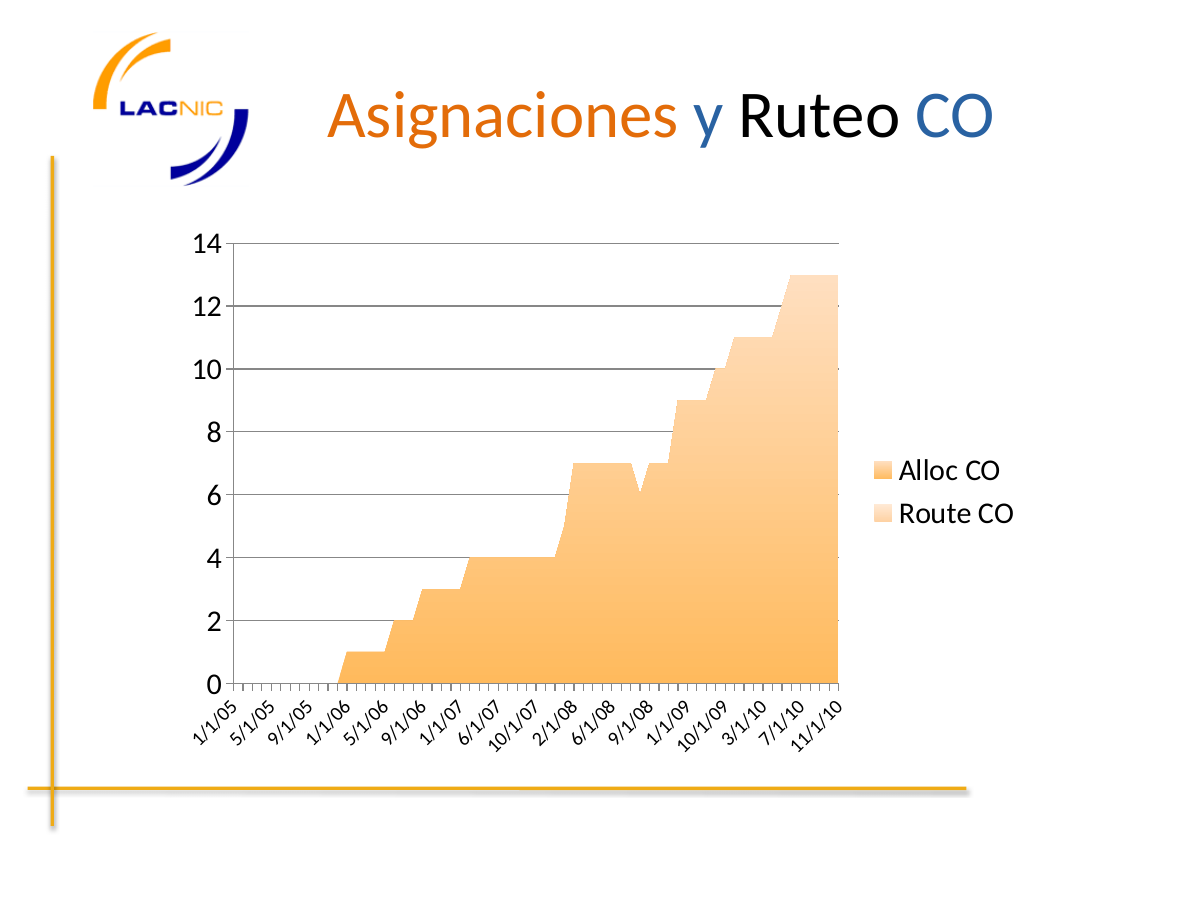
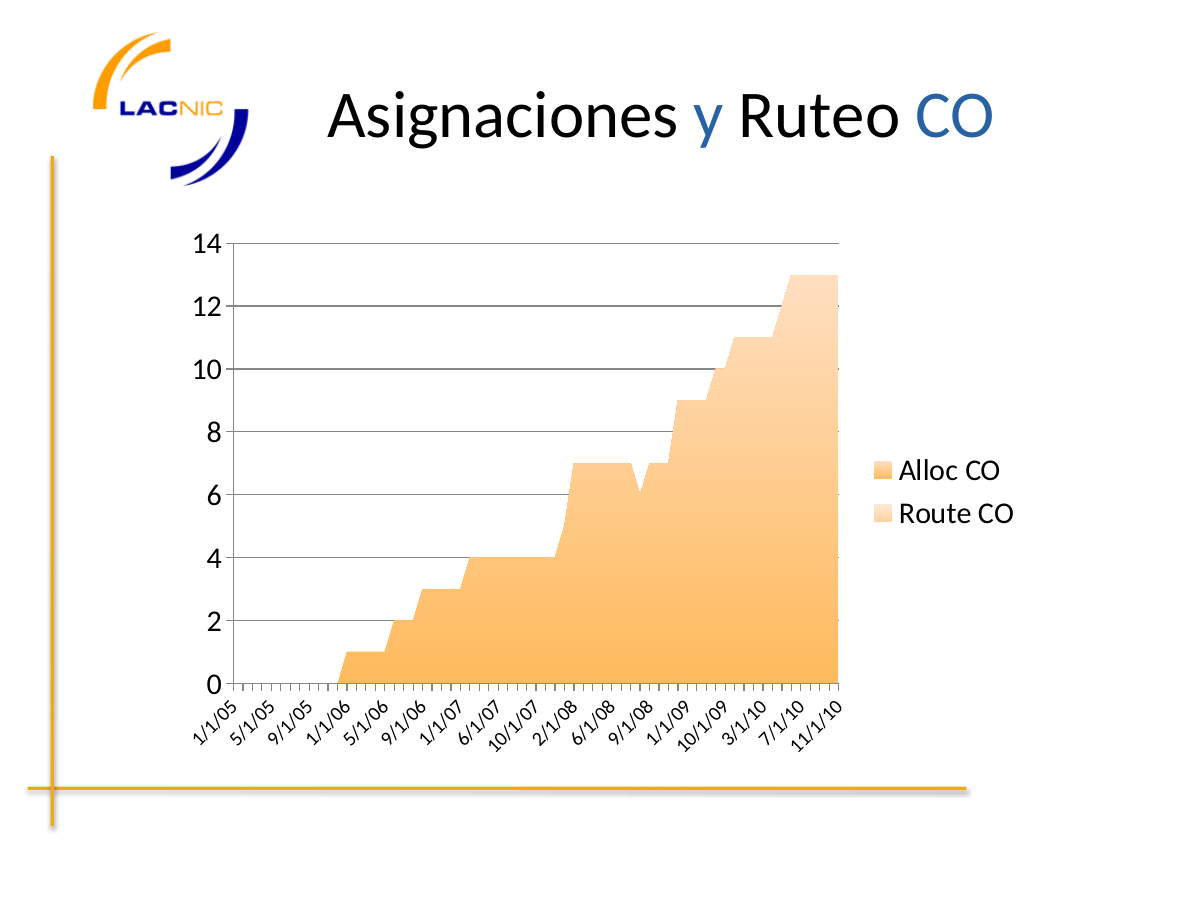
Asignaciones colour: orange -> black
